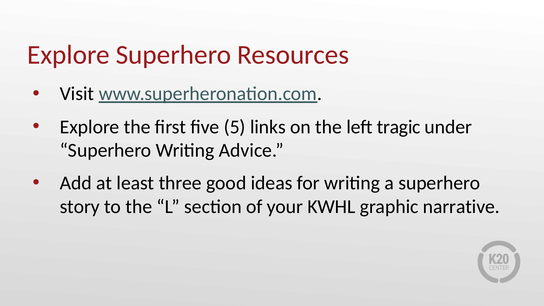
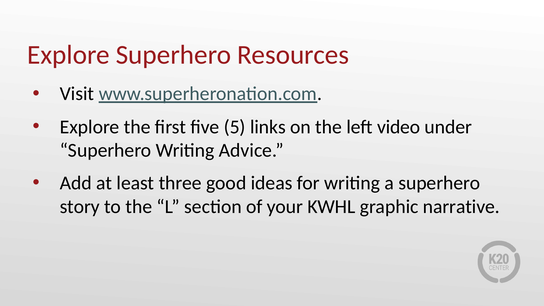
tragic: tragic -> video
